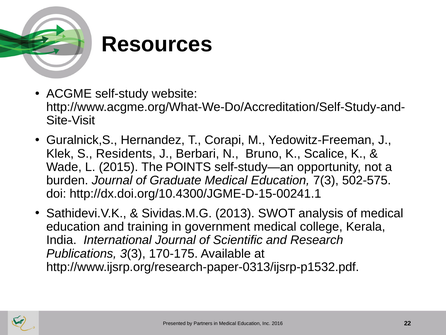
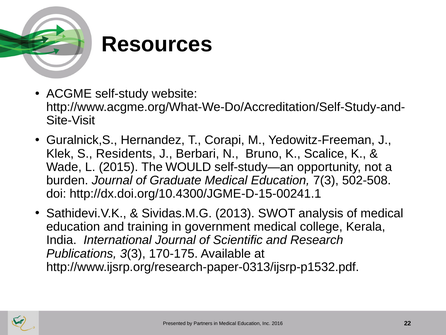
POINTS: POINTS -> WOULD
502-575: 502-575 -> 502-508
